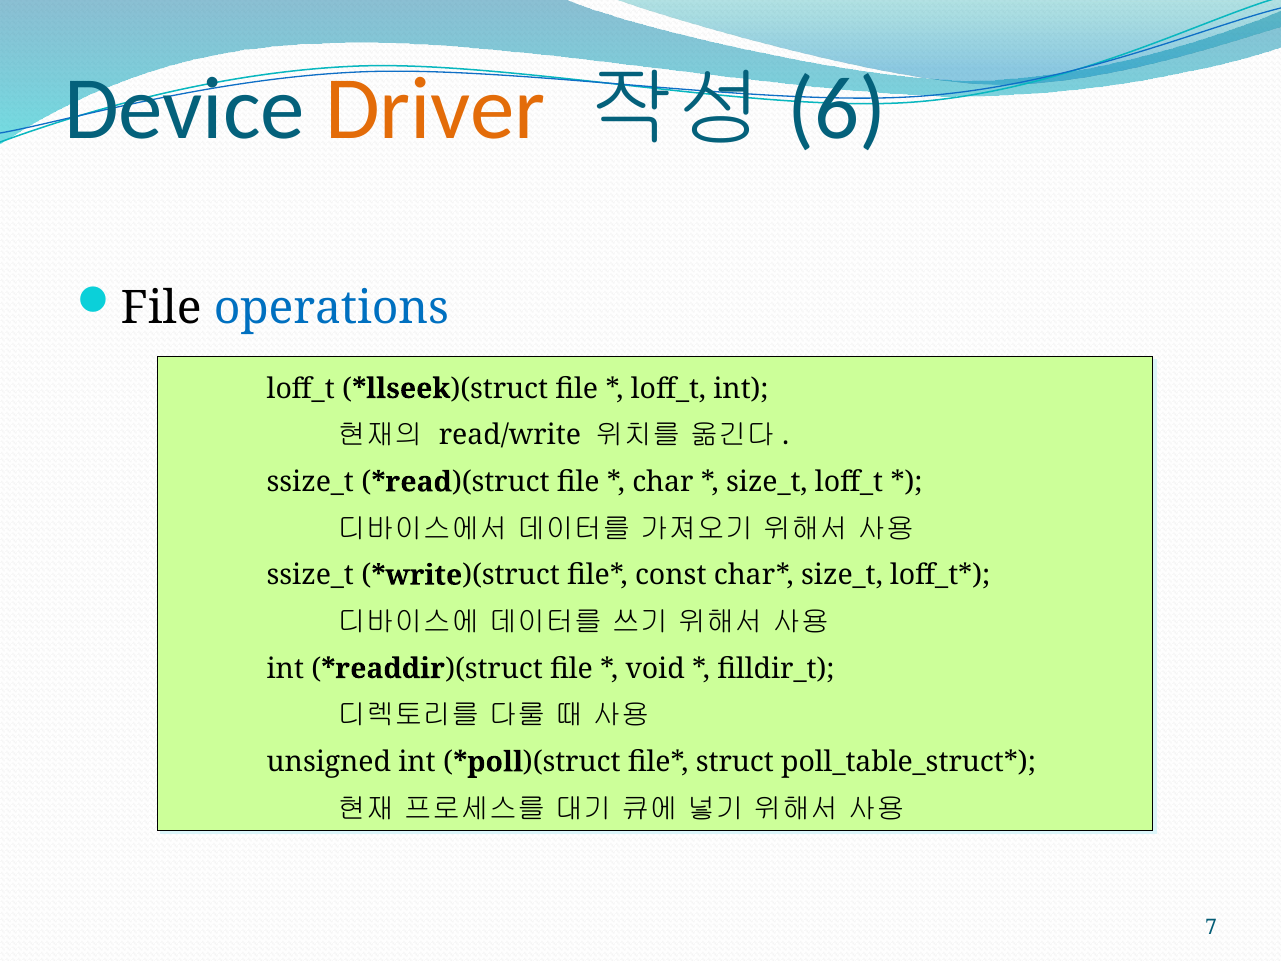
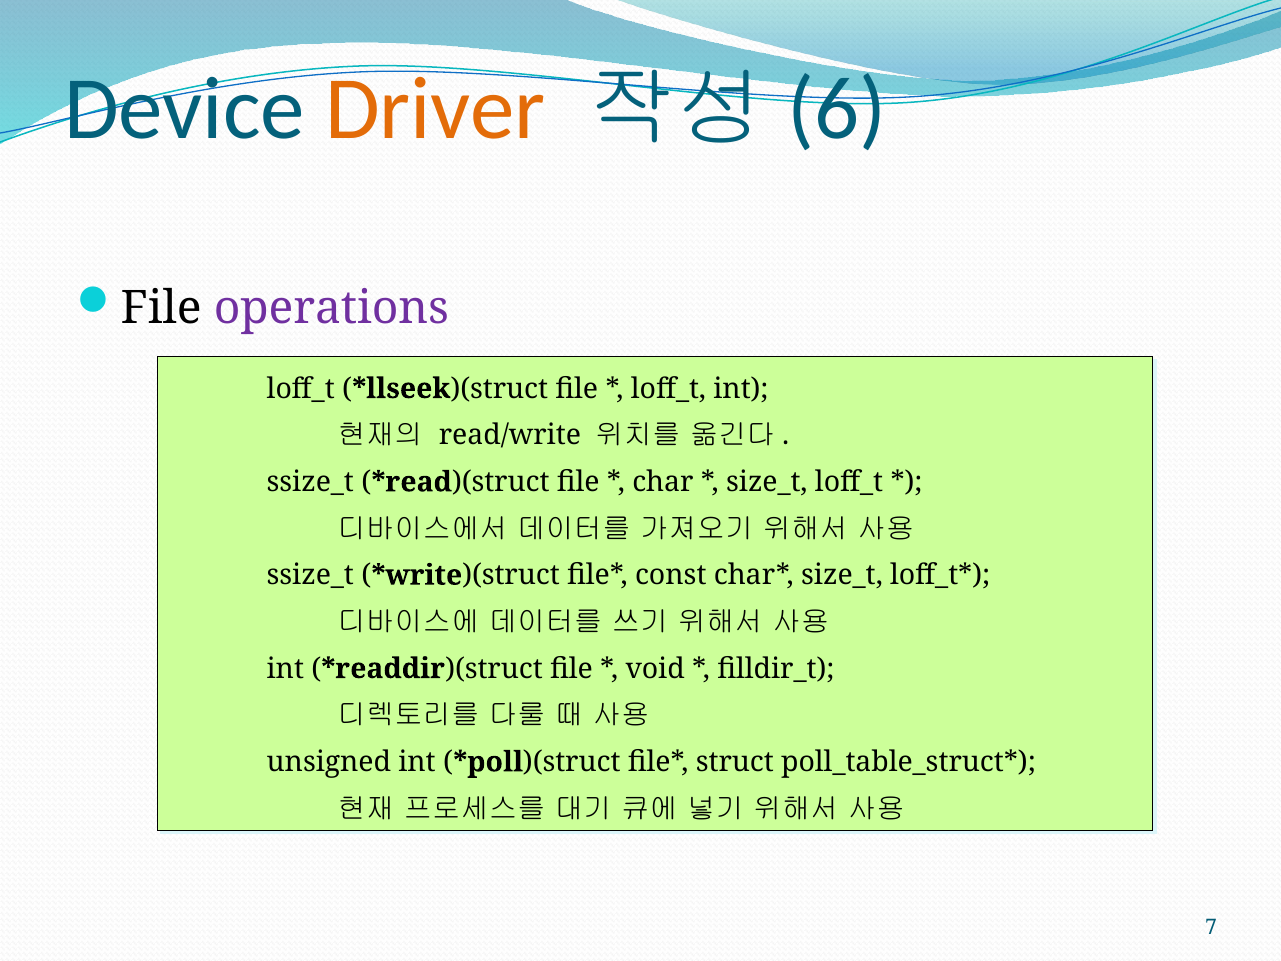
operations colour: blue -> purple
